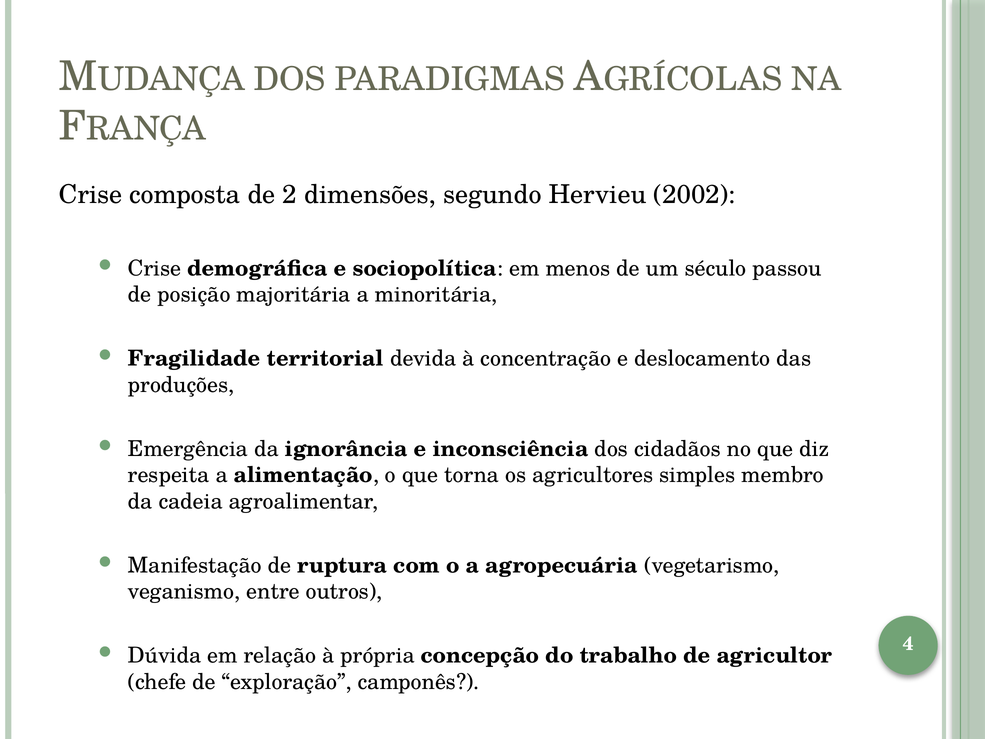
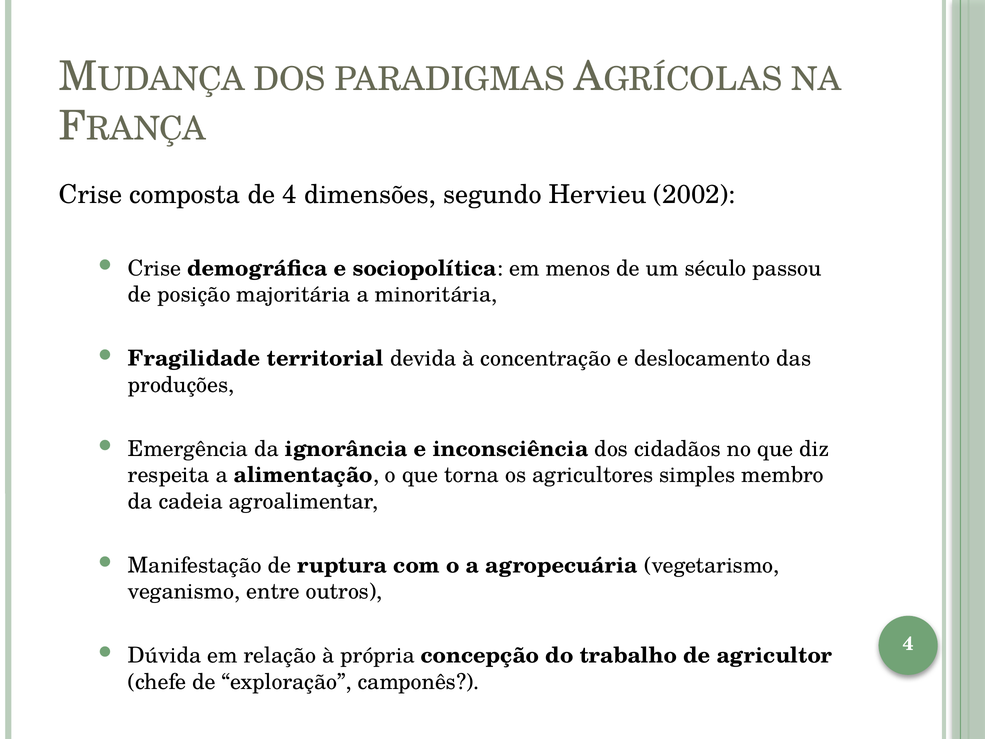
de 2: 2 -> 4
